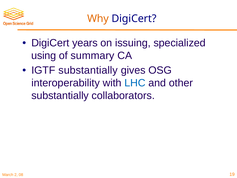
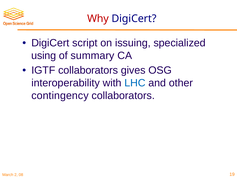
Why colour: orange -> red
years: years -> script
IGTF substantially: substantially -> collaborators
substantially at (60, 95): substantially -> contingency
